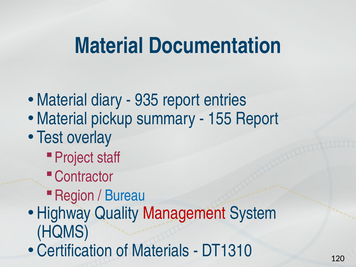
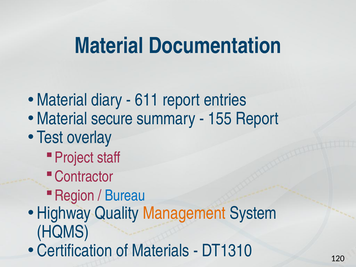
935: 935 -> 611
pickup: pickup -> secure
Management colour: red -> orange
